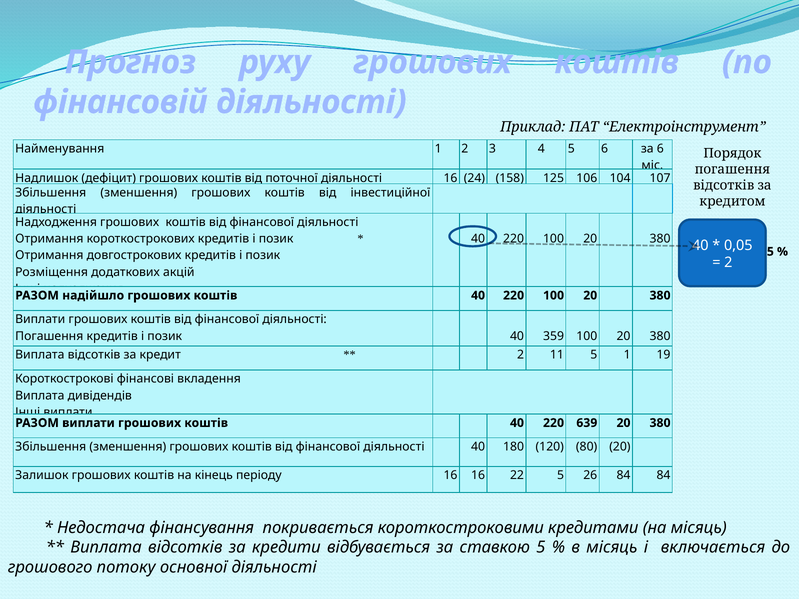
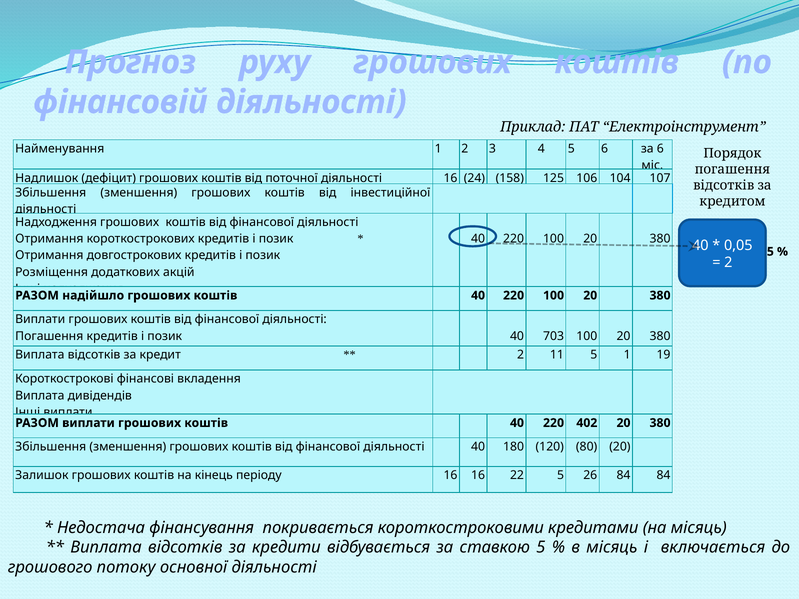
359: 359 -> 703
639: 639 -> 402
